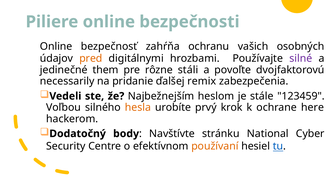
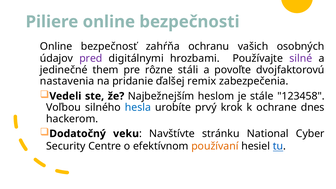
pred colour: orange -> purple
necessarily: necessarily -> nastavenia
123459: 123459 -> 123458
hesla colour: orange -> blue
here: here -> dnes
body: body -> veku
